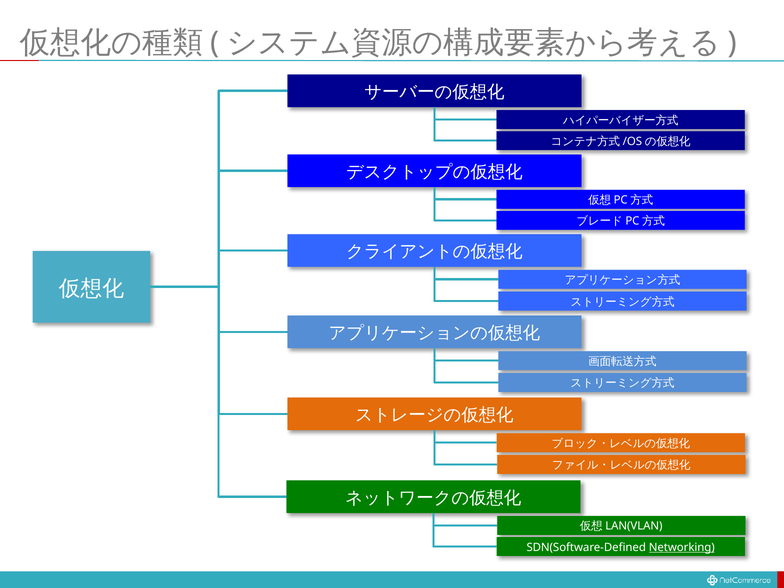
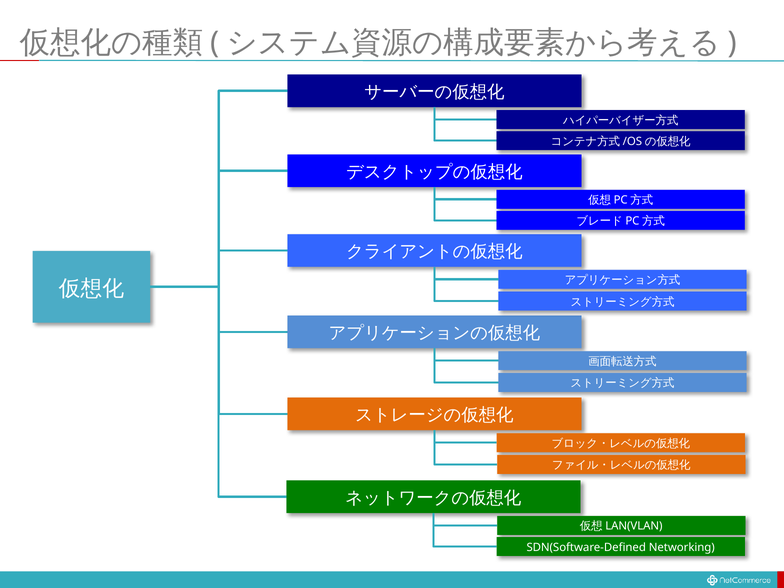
Networking underline: present -> none
